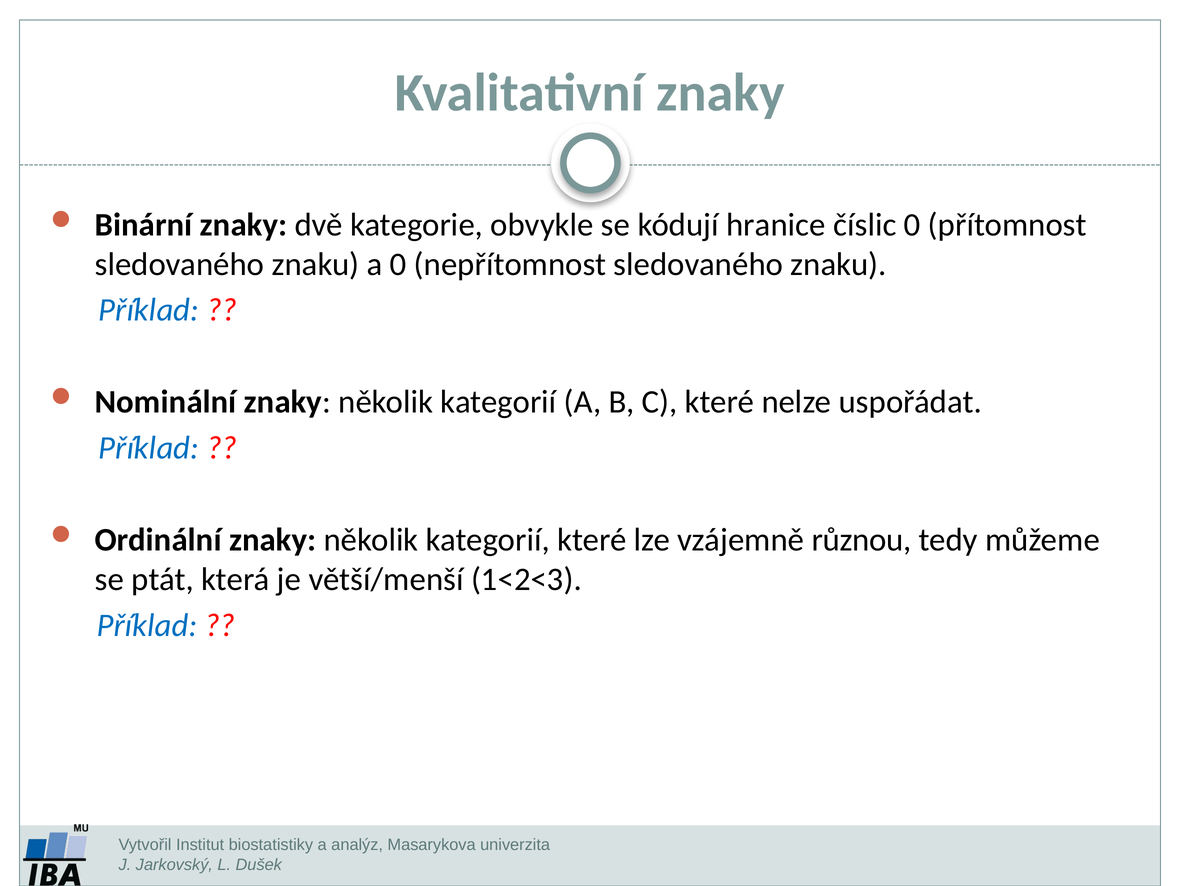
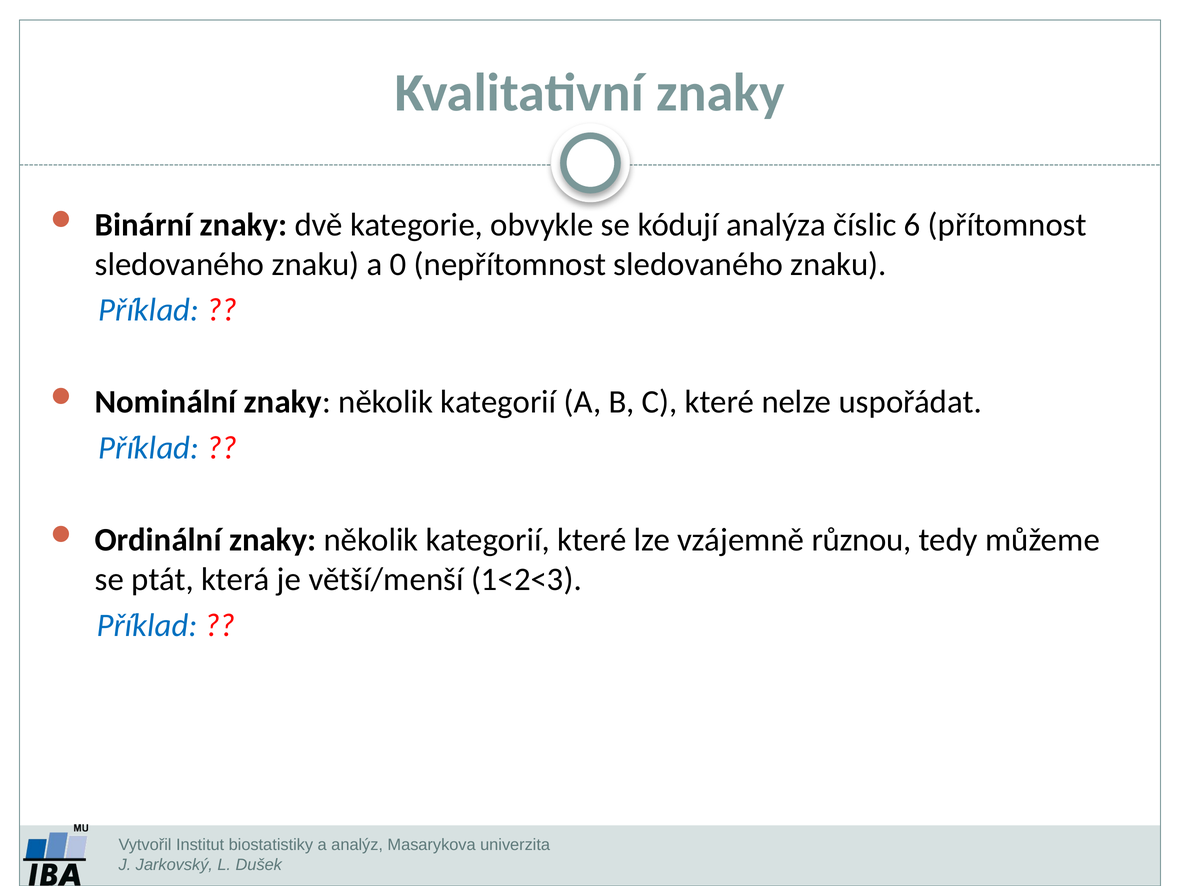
hranice: hranice -> analýza
číslic 0: 0 -> 6
